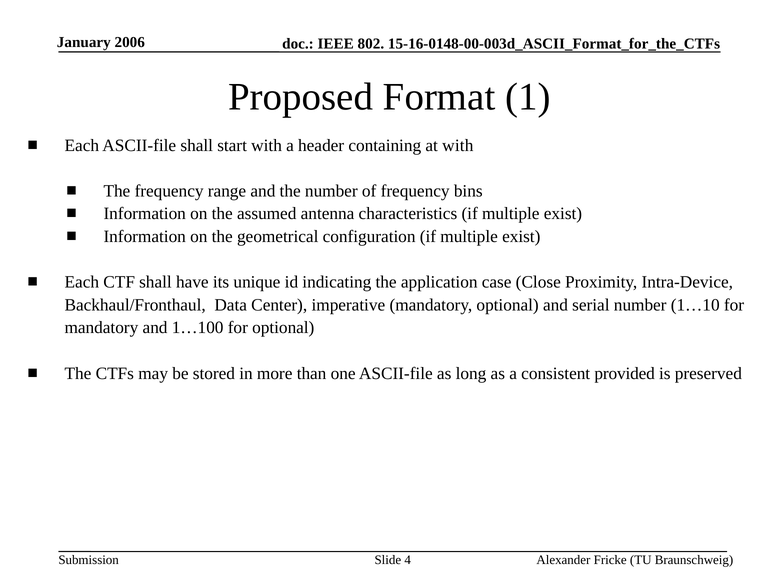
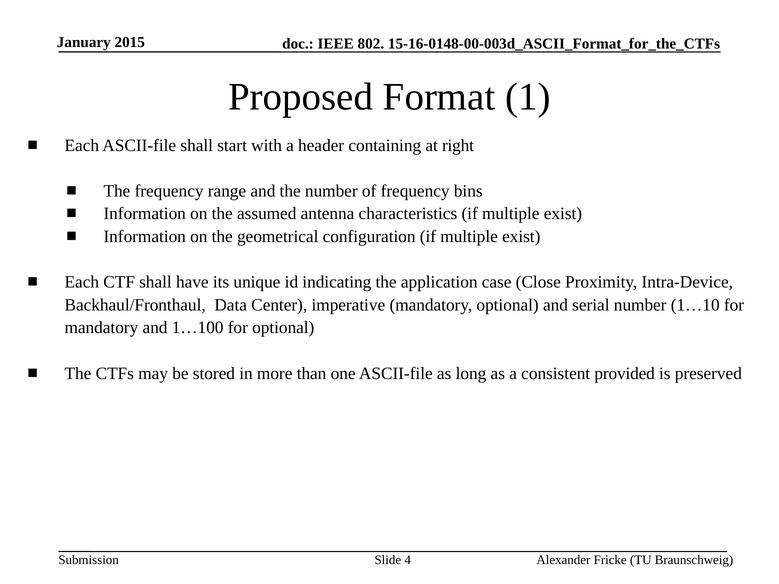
2006: 2006 -> 2015
at with: with -> right
